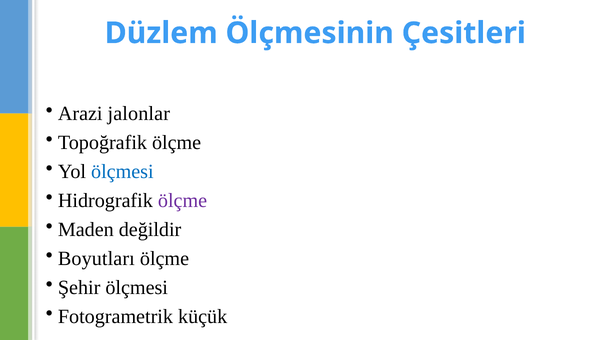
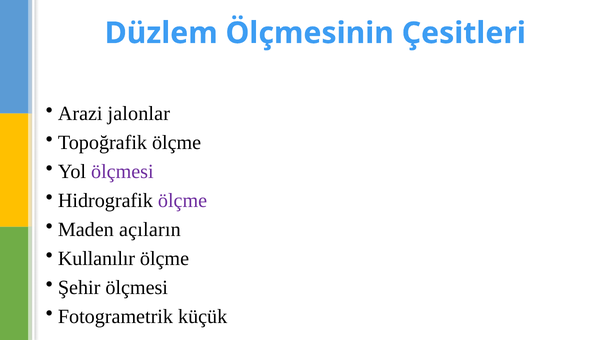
ölçmesi at (122, 172) colour: blue -> purple
değildir: değildir -> açıların
Boyutları: Boyutları -> Kullanılır
